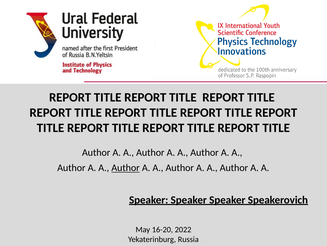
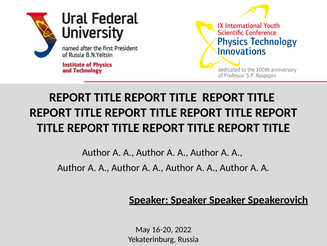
Author at (126, 167) underline: present -> none
